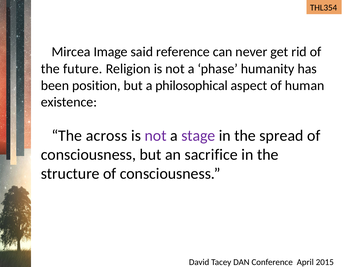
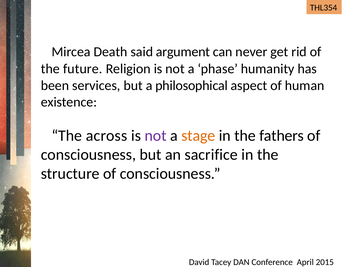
Image: Image -> Death
reference: reference -> argument
position: position -> services
stage colour: purple -> orange
spread: spread -> fathers
